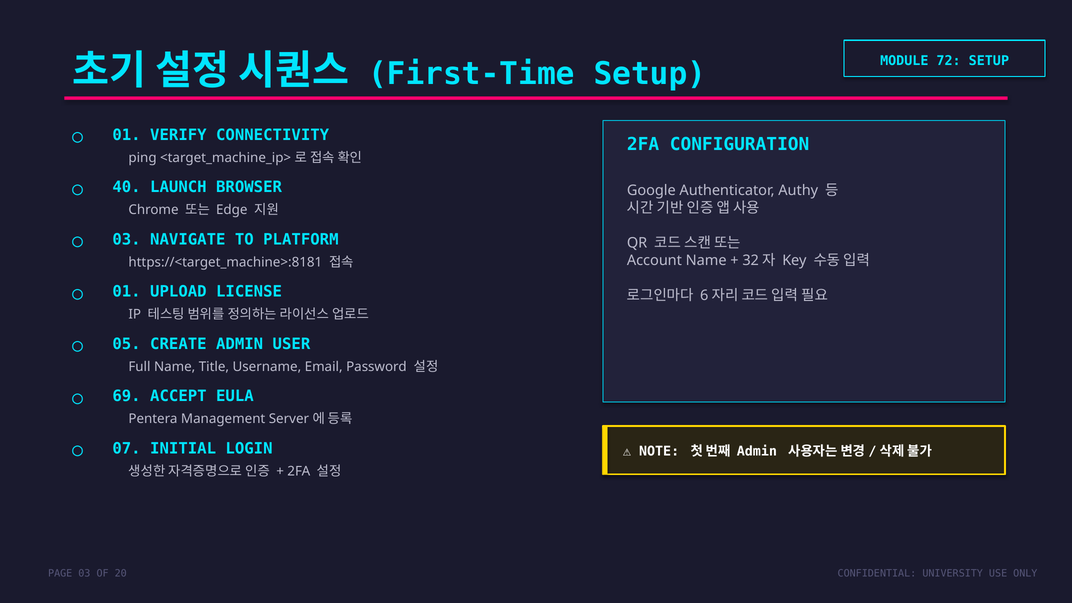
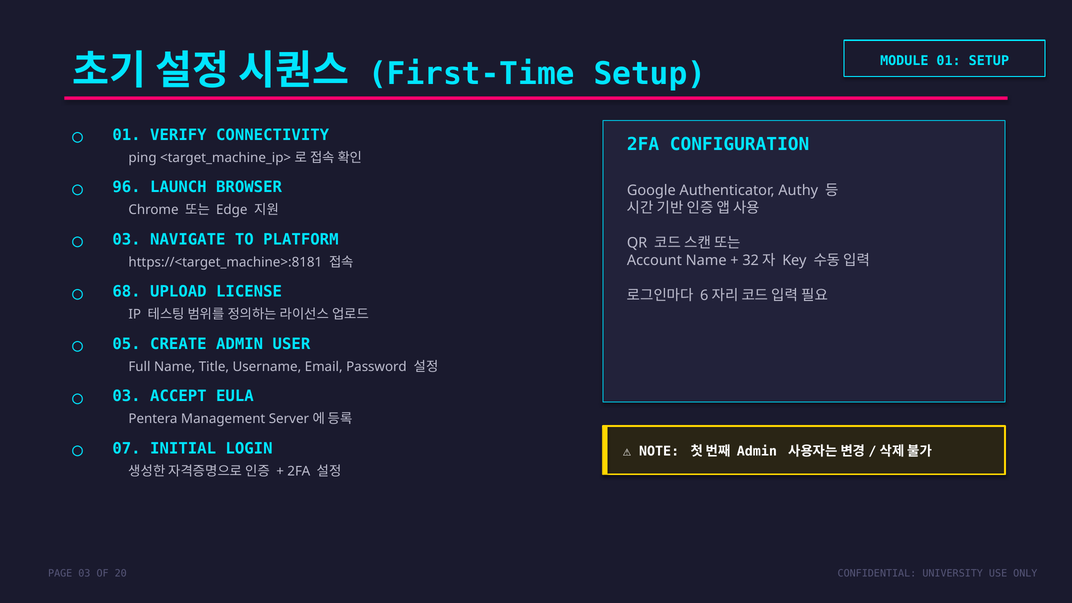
MODULE 72: 72 -> 01
40: 40 -> 96
01 at (126, 292): 01 -> 68
69 at (126, 396): 69 -> 03
